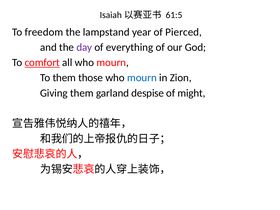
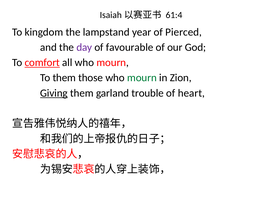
61:5: 61:5 -> 61:4
freedom: freedom -> kingdom
everything: everything -> favourable
mourn at (142, 78) colour: blue -> green
Giving underline: none -> present
despise: despise -> trouble
might: might -> heart
